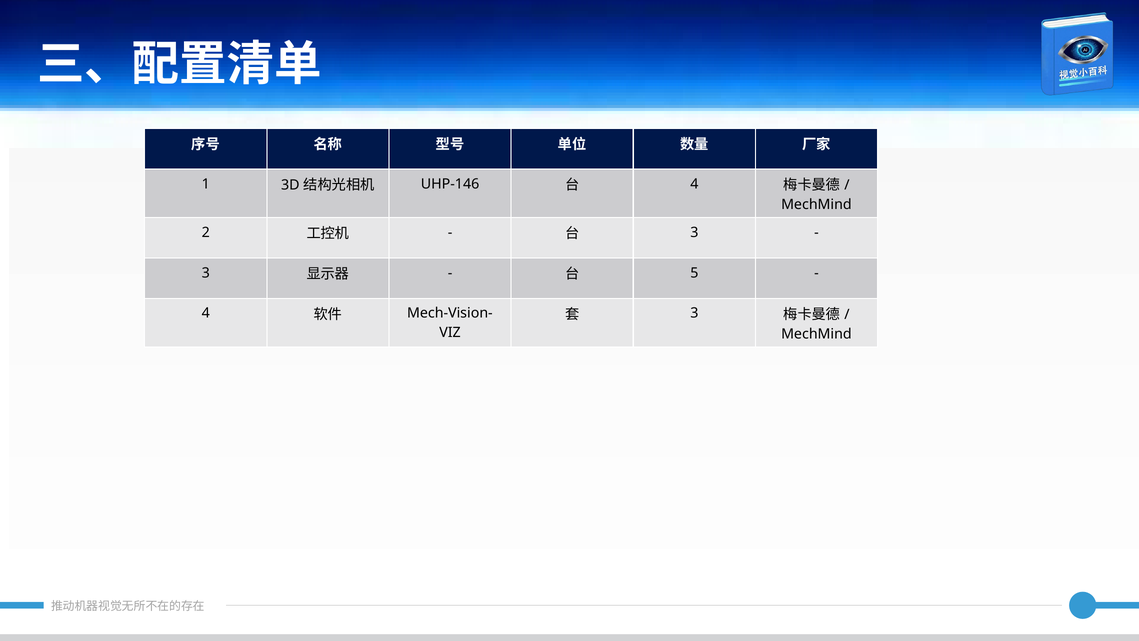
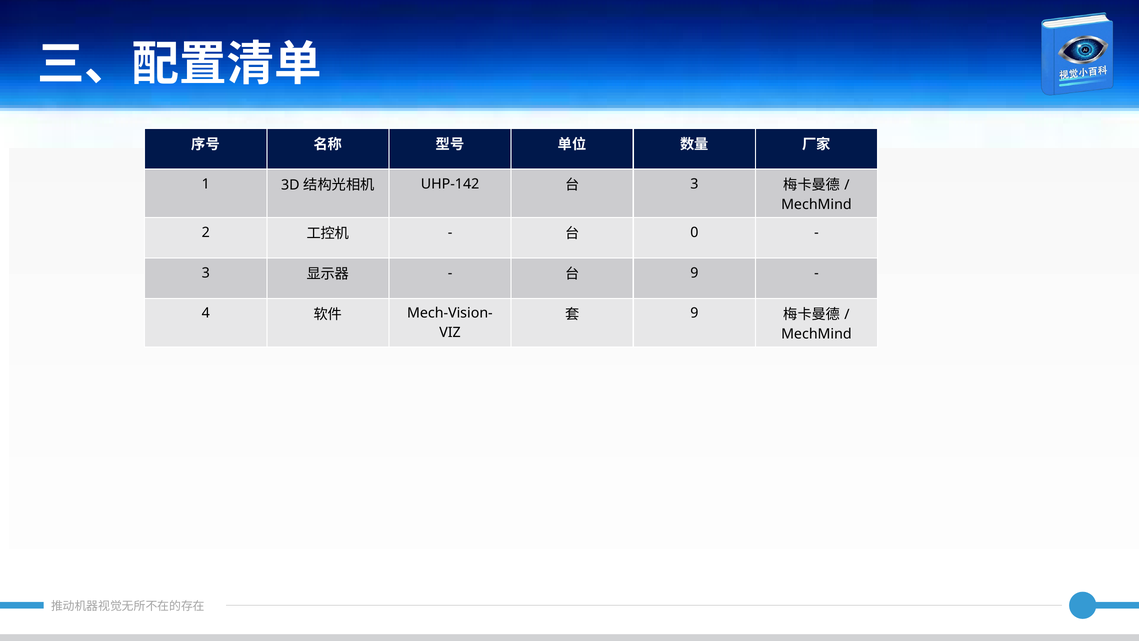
UHP-146: UHP-146 -> UHP-142
4 at (694, 184): 4 -> 3
3 at (694, 232): 3 -> 0
5 at (694, 273): 5 -> 9
3 at (694, 313): 3 -> 9
